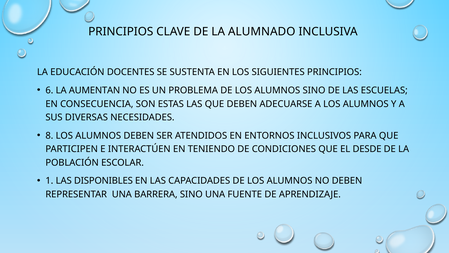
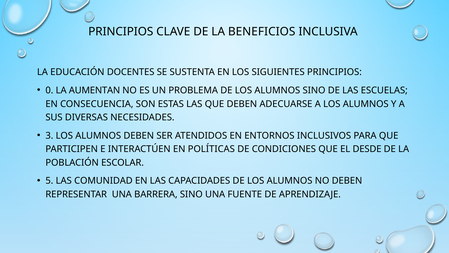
ALUMNADO: ALUMNADO -> BENEFICIOS
6: 6 -> 0
8: 8 -> 3
TENIENDO: TENIENDO -> POLÍTICAS
1: 1 -> 5
DISPONIBLES: DISPONIBLES -> COMUNIDAD
